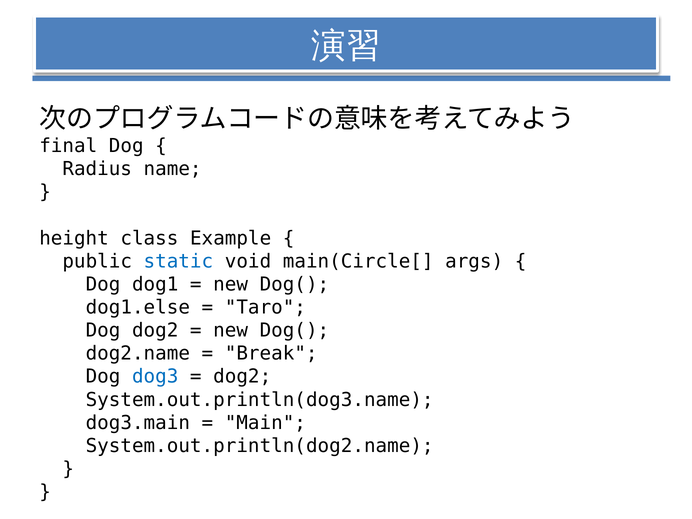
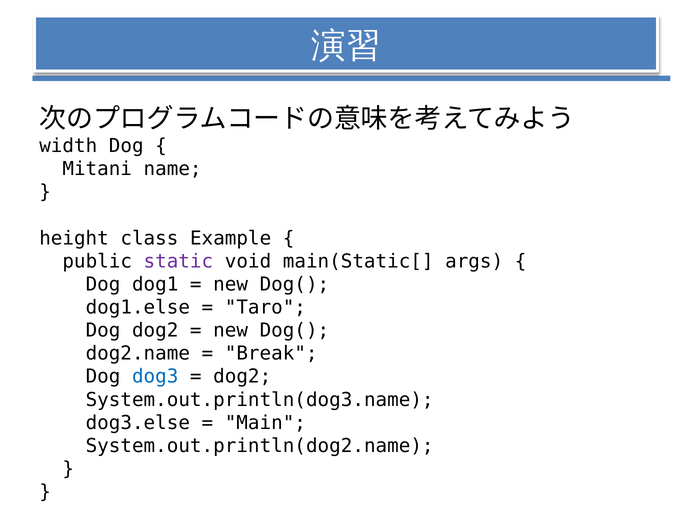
final: final -> width
Radius: Radius -> Mitani
static colour: blue -> purple
main(Circle[: main(Circle[ -> main(Static[
dog3.main: dog3.main -> dog3.else
